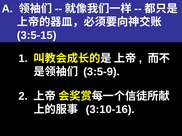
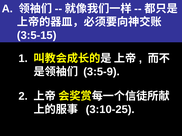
3:10-16: 3:10-16 -> 3:10-25
